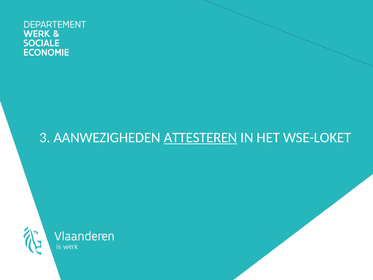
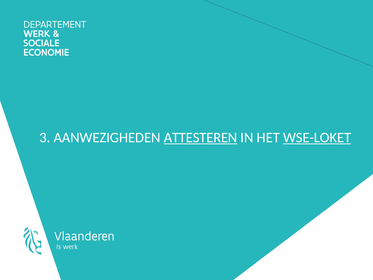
WSE-LOKET underline: none -> present
